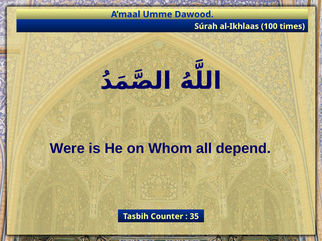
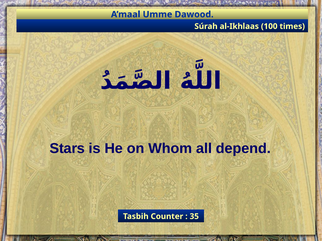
Were: Were -> Stars
